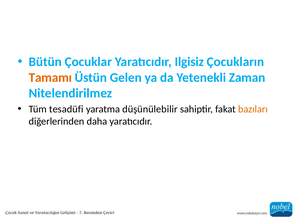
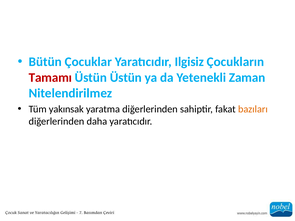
Tamamı colour: orange -> red
Üstün Gelen: Gelen -> Üstün
tesadüfi: tesadüfi -> yakınsak
yaratma düşünülebilir: düşünülebilir -> diğerlerinden
